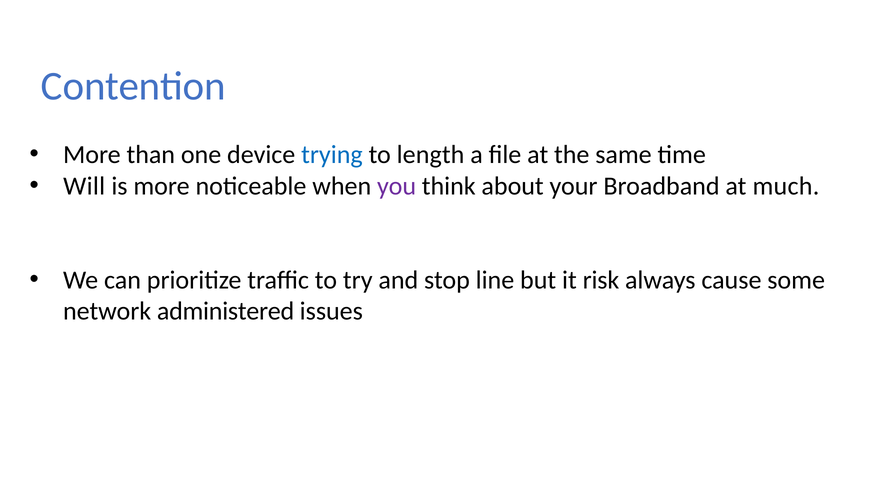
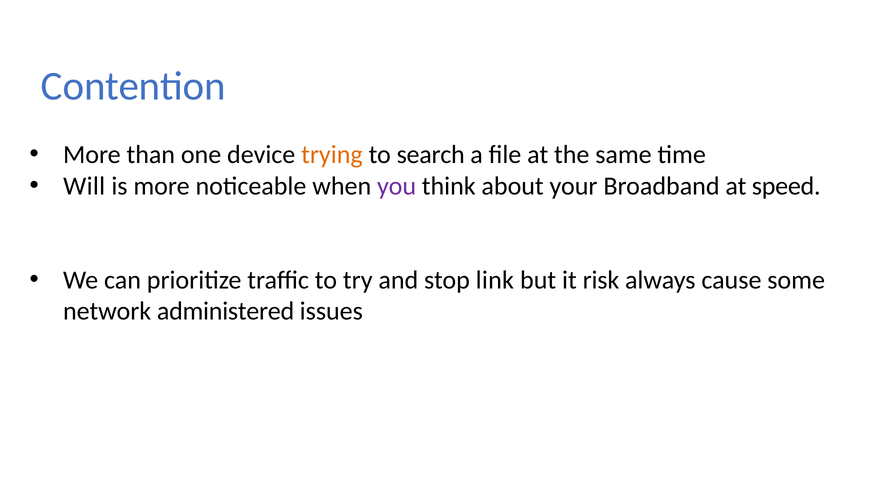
trying colour: blue -> orange
length: length -> search
much: much -> speed
line: line -> link
